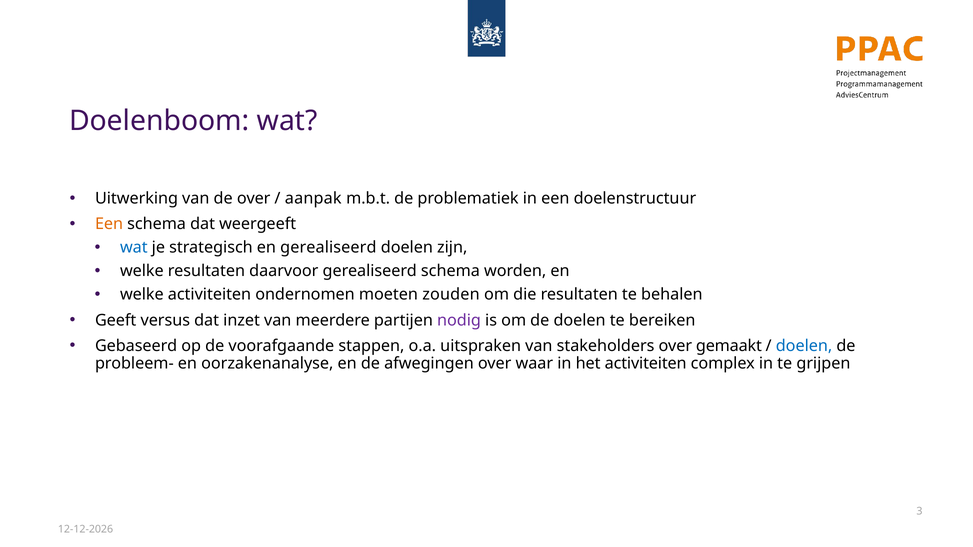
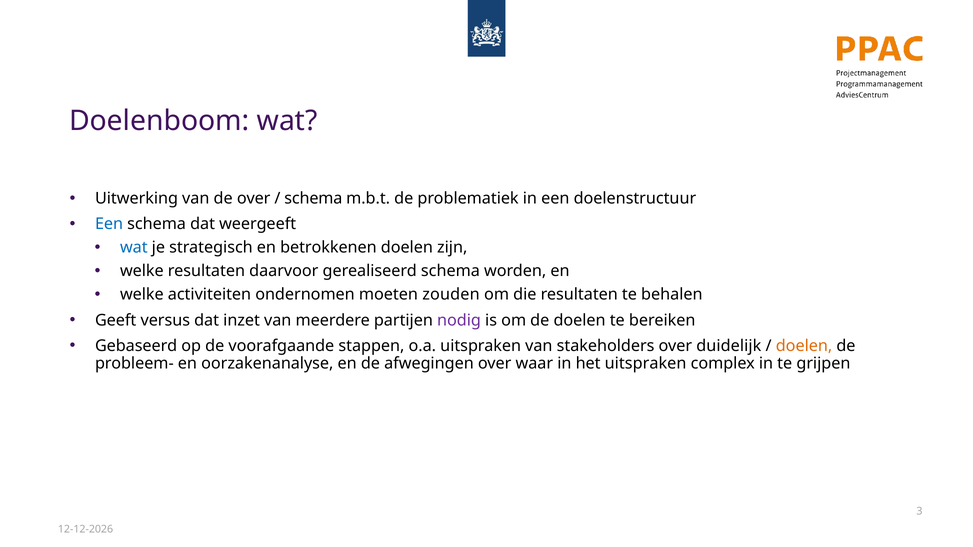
aanpak at (313, 199): aanpak -> schema
Een at (109, 224) colour: orange -> blue
en gerealiseerd: gerealiseerd -> betrokkenen
gemaakt: gemaakt -> duidelijk
doelen at (804, 346) colour: blue -> orange
het activiteiten: activiteiten -> uitspraken
